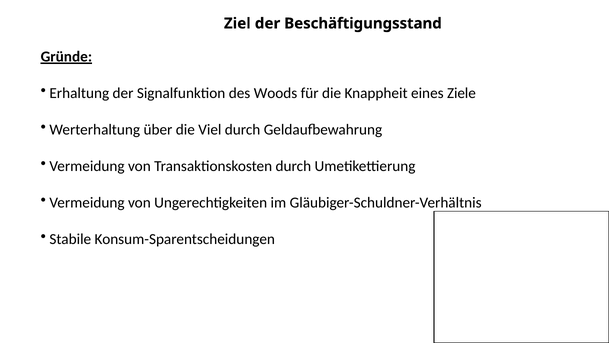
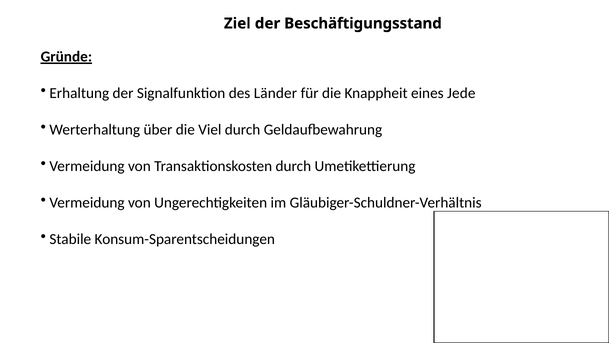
Woods: Woods -> Länder
Ziele: Ziele -> Jede
